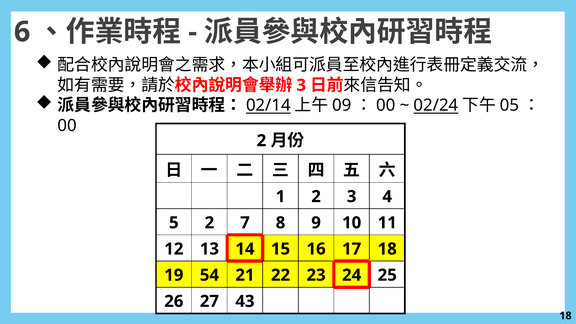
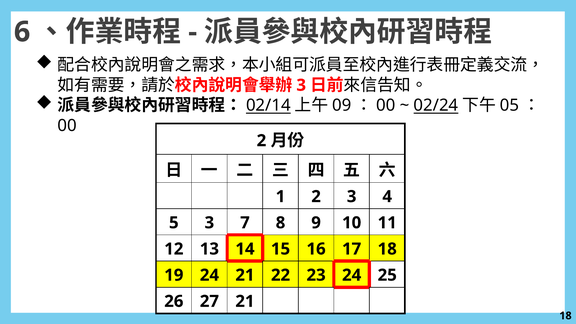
5 2: 2 -> 3
19 54: 54 -> 24
27 43: 43 -> 21
